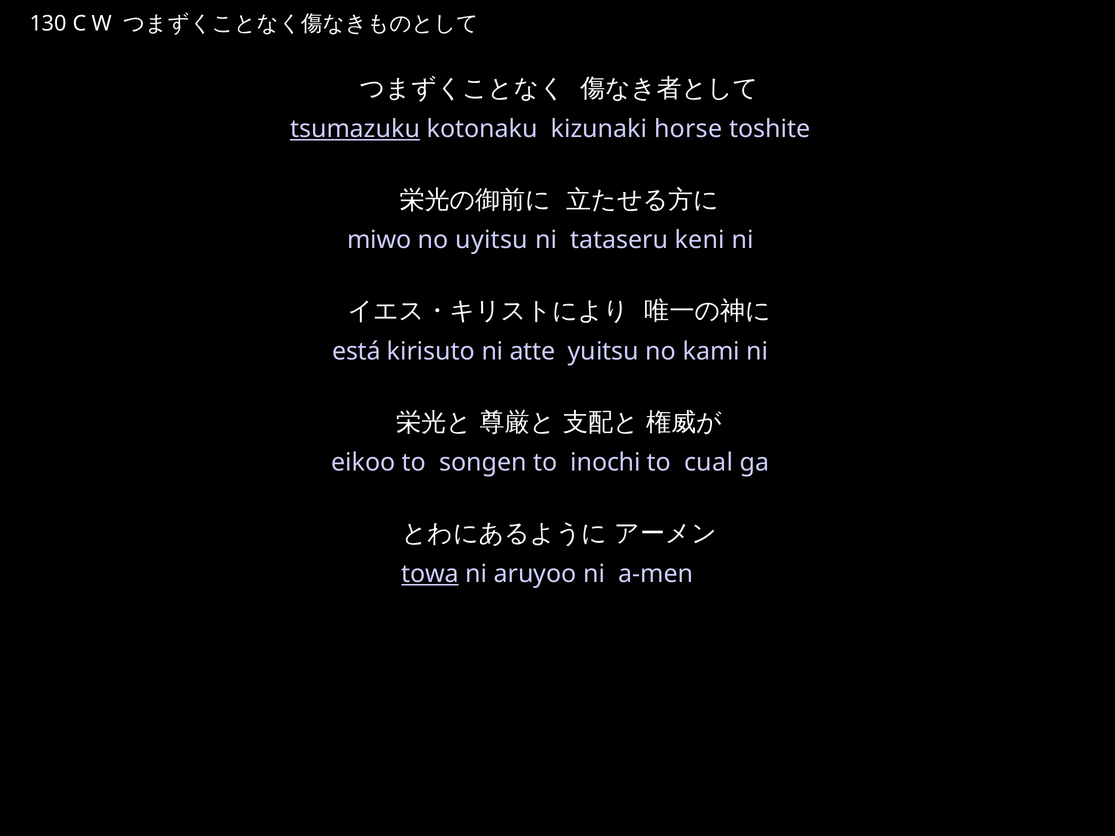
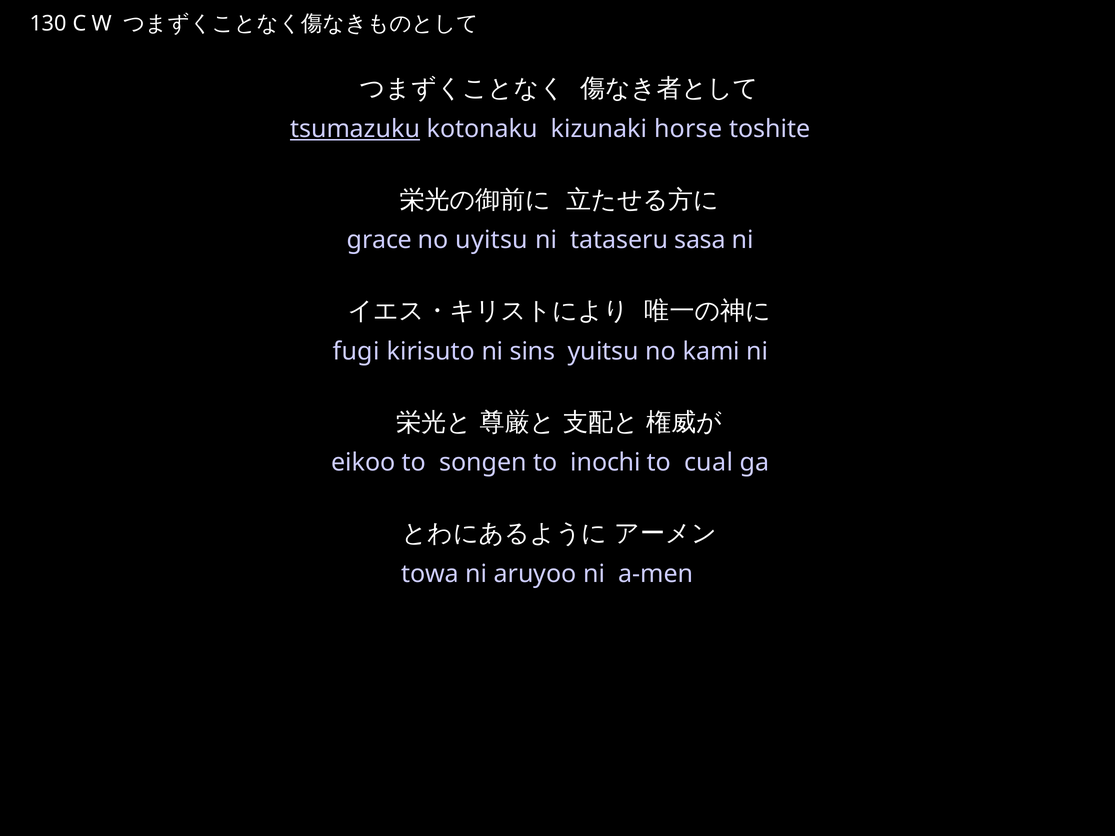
miwo: miwo -> grace
keni: keni -> sasa
está: está -> fugi
atte: atte -> sins
towa underline: present -> none
